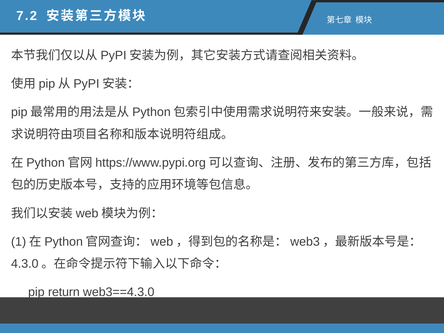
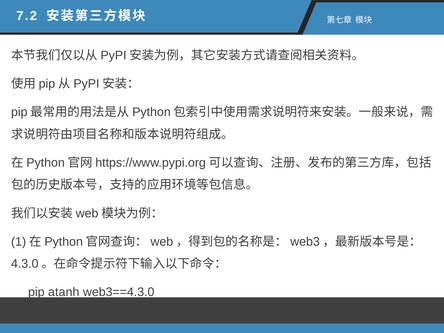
return: return -> atanh
